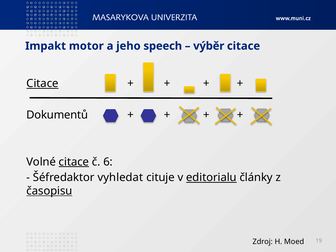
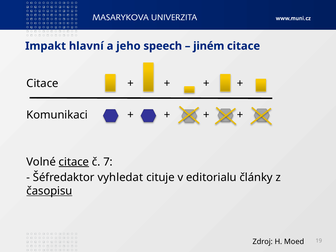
motor: motor -> hlavní
výběr: výběr -> jiném
Citace at (42, 83) underline: present -> none
Dokumentů: Dokumentů -> Komunikaci
6: 6 -> 7
editorialu underline: present -> none
